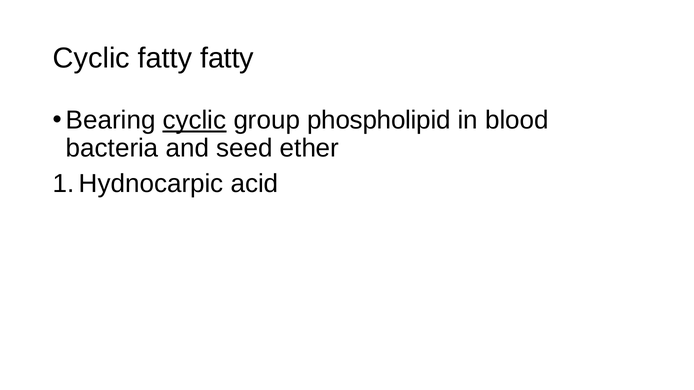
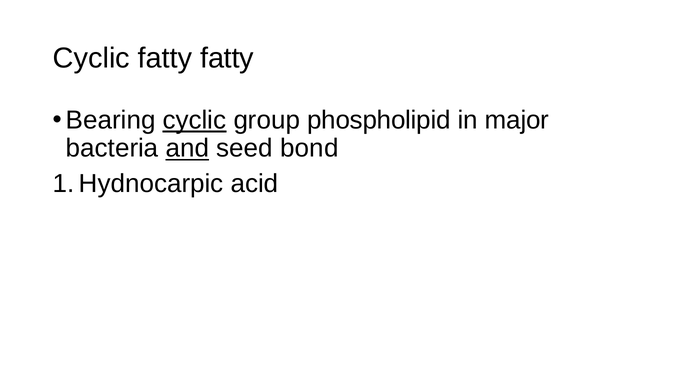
blood: blood -> major
and underline: none -> present
ether: ether -> bond
